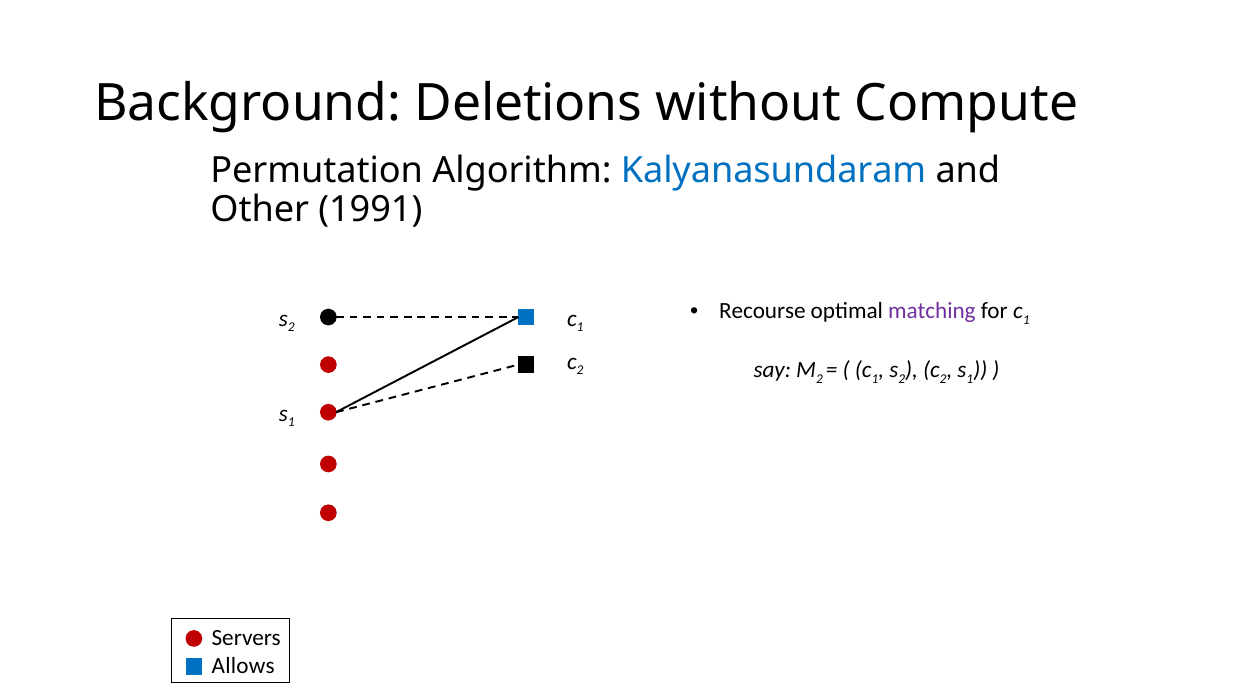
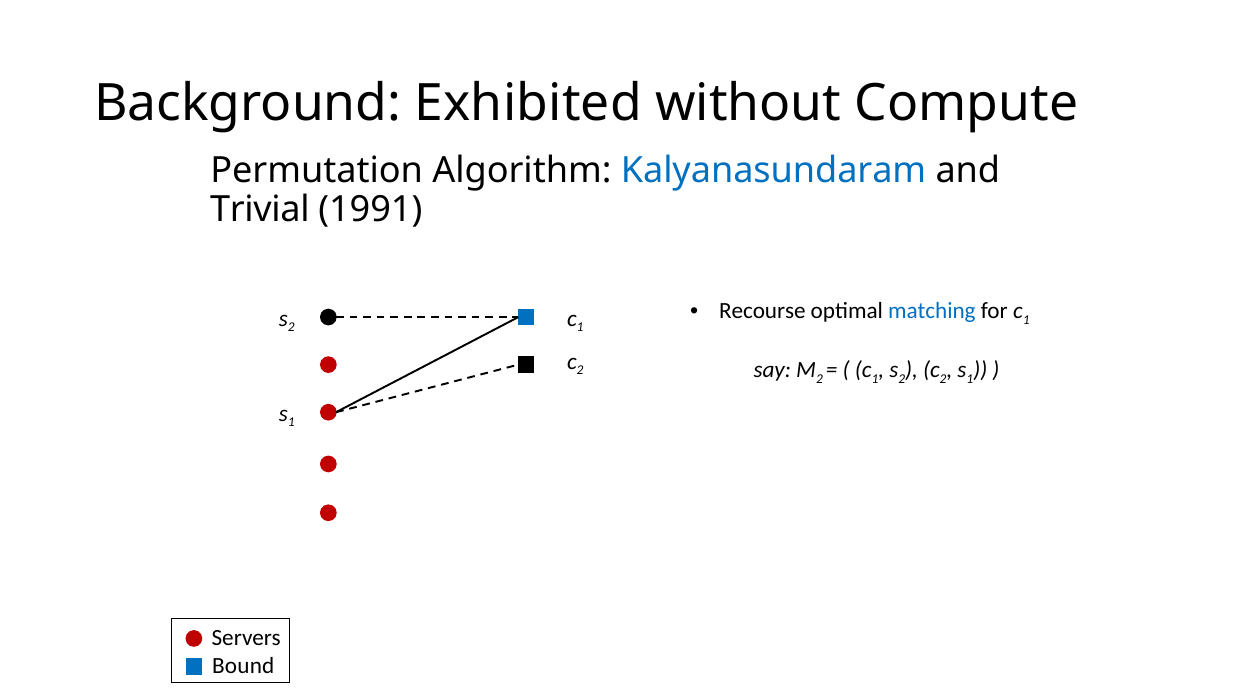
Deletions: Deletions -> Exhibited
Other: Other -> Trivial
matching colour: purple -> blue
Allows: Allows -> Bound
